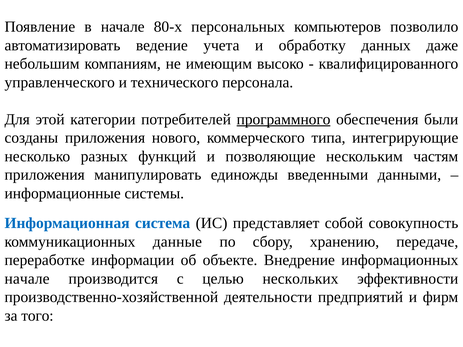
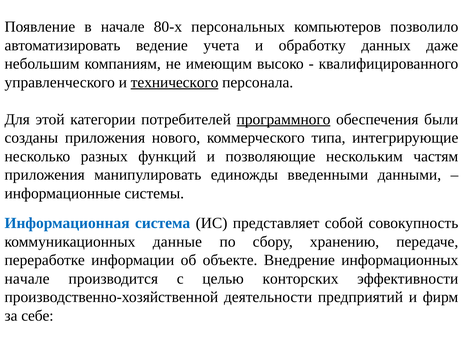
технического underline: none -> present
нескольких: нескольких -> конторских
того: того -> себе
